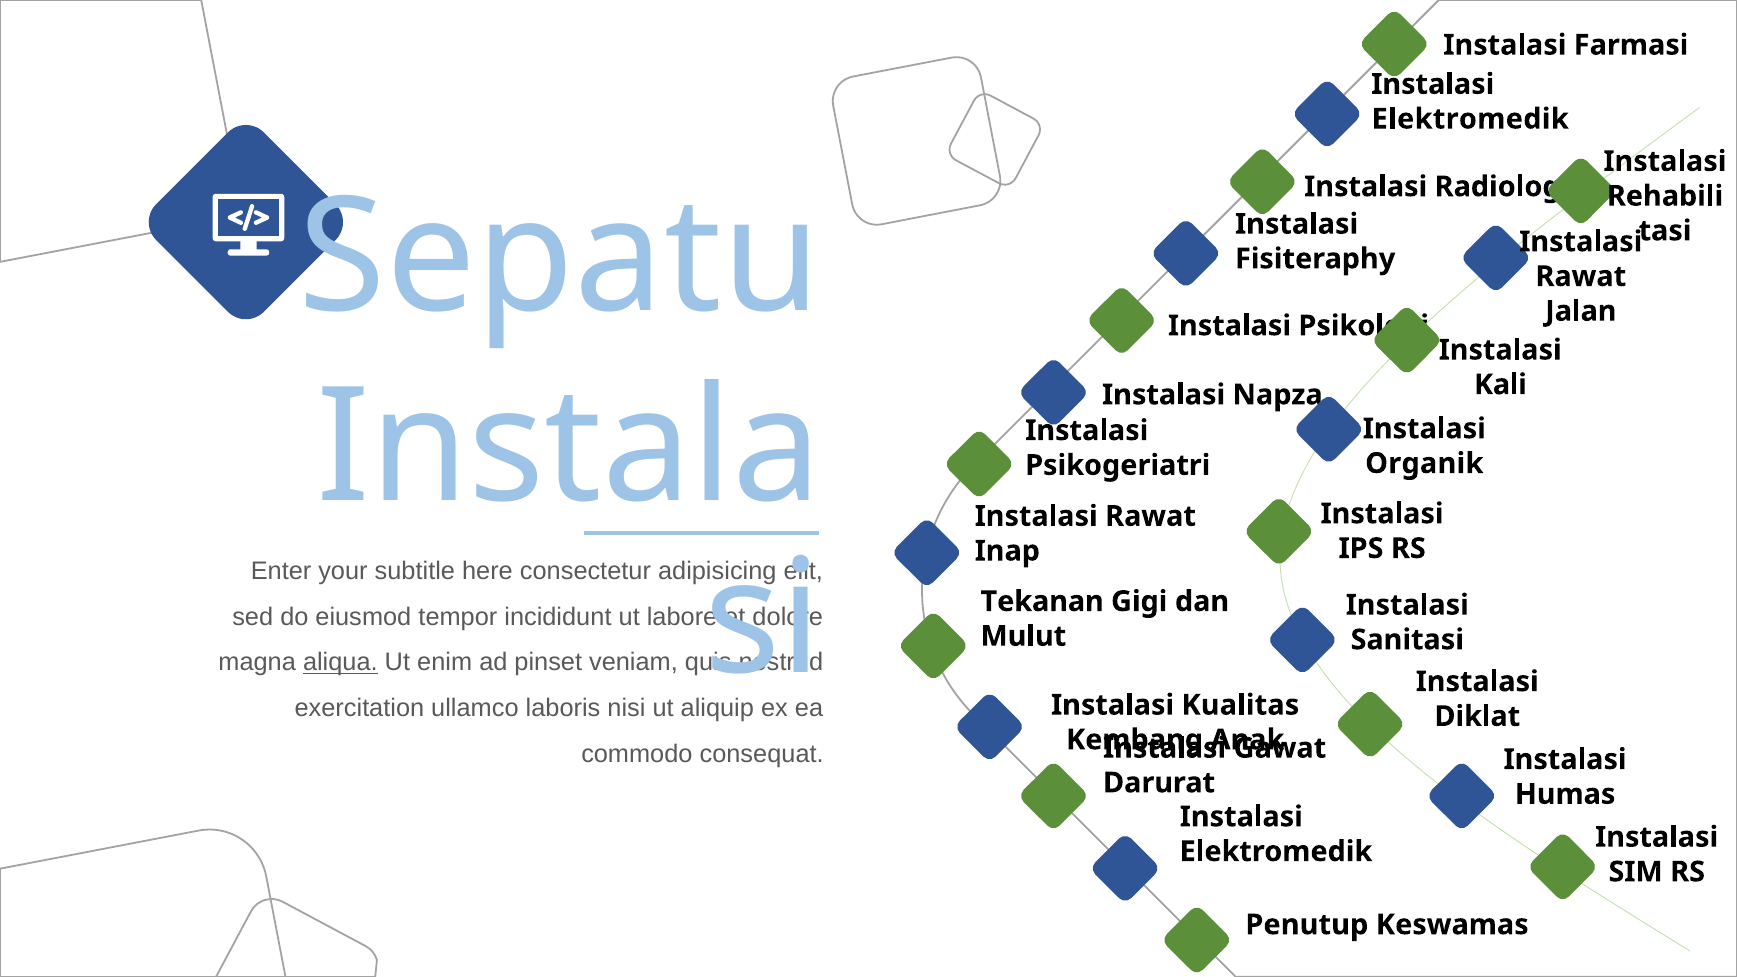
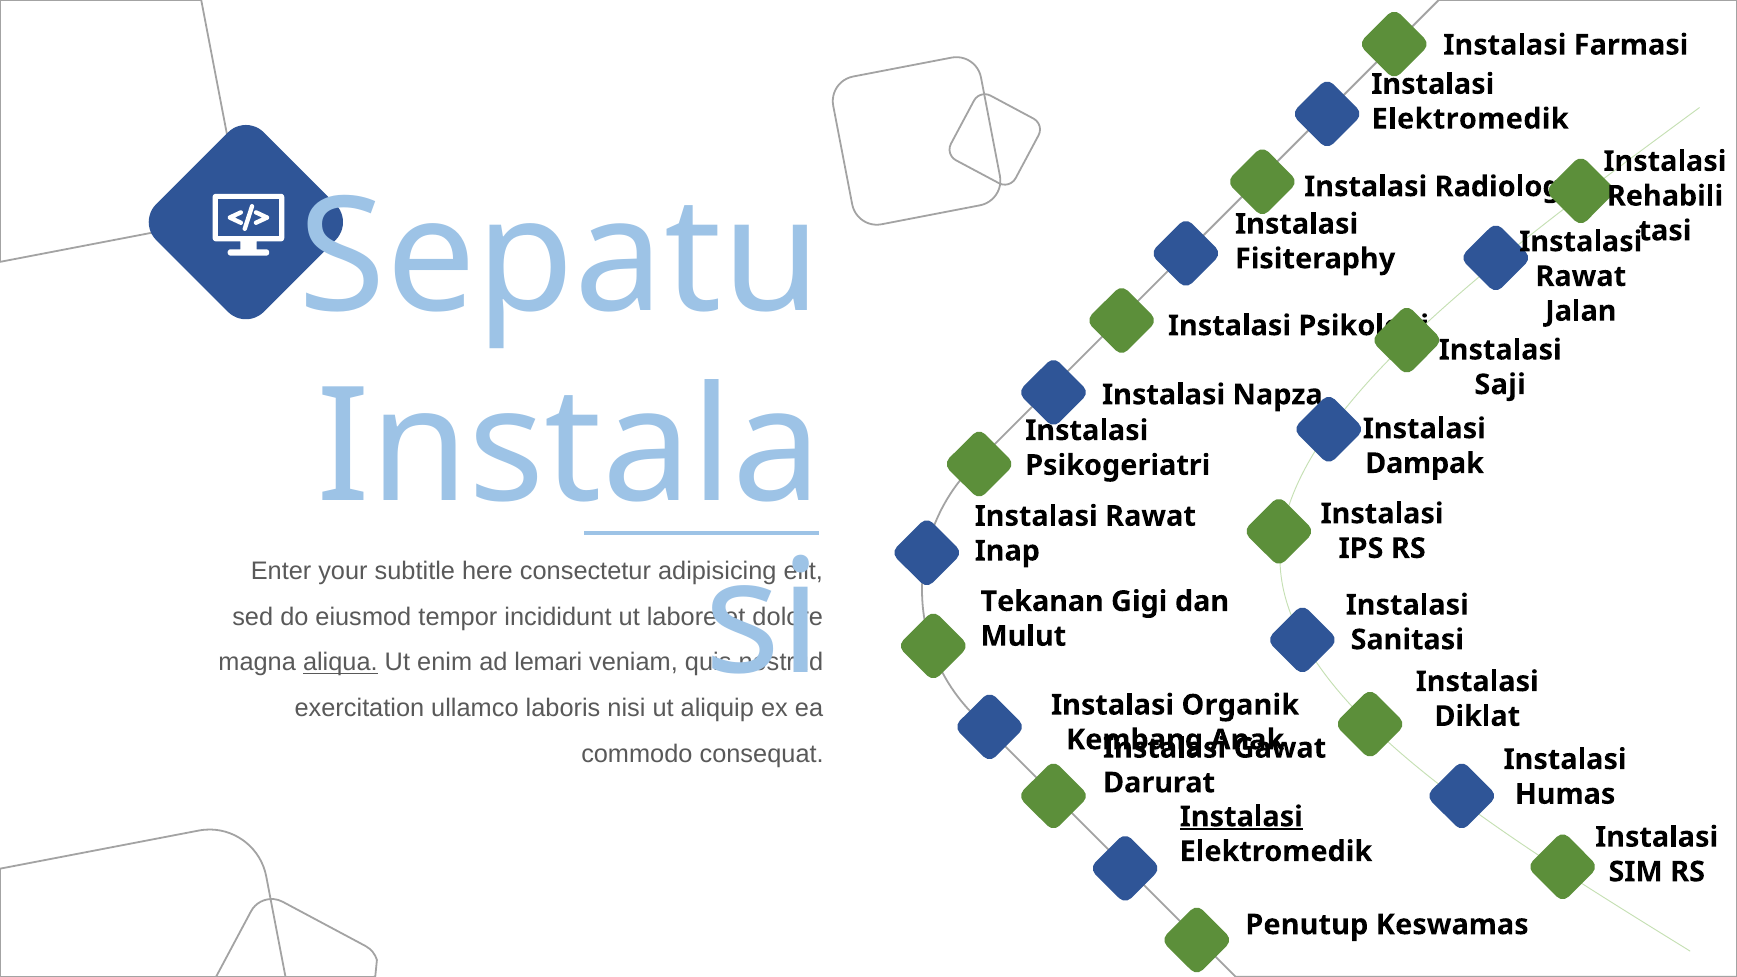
Kali: Kali -> Saji
Organik: Organik -> Dampak
pinset: pinset -> lemari
Kualitas: Kualitas -> Organik
Instalasi at (1241, 817) underline: none -> present
